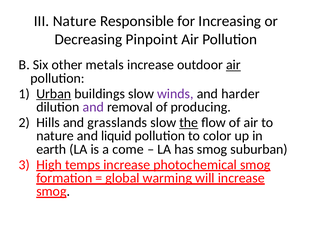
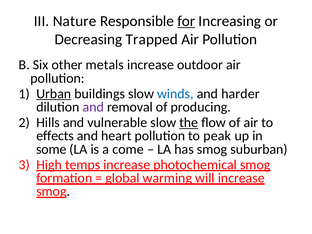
for underline: none -> present
Pinpoint: Pinpoint -> Trapped
air at (233, 65) underline: present -> none
winds colour: purple -> blue
grasslands: grasslands -> vulnerable
nature at (55, 136): nature -> effects
liquid: liquid -> heart
color: color -> peak
earth: earth -> some
